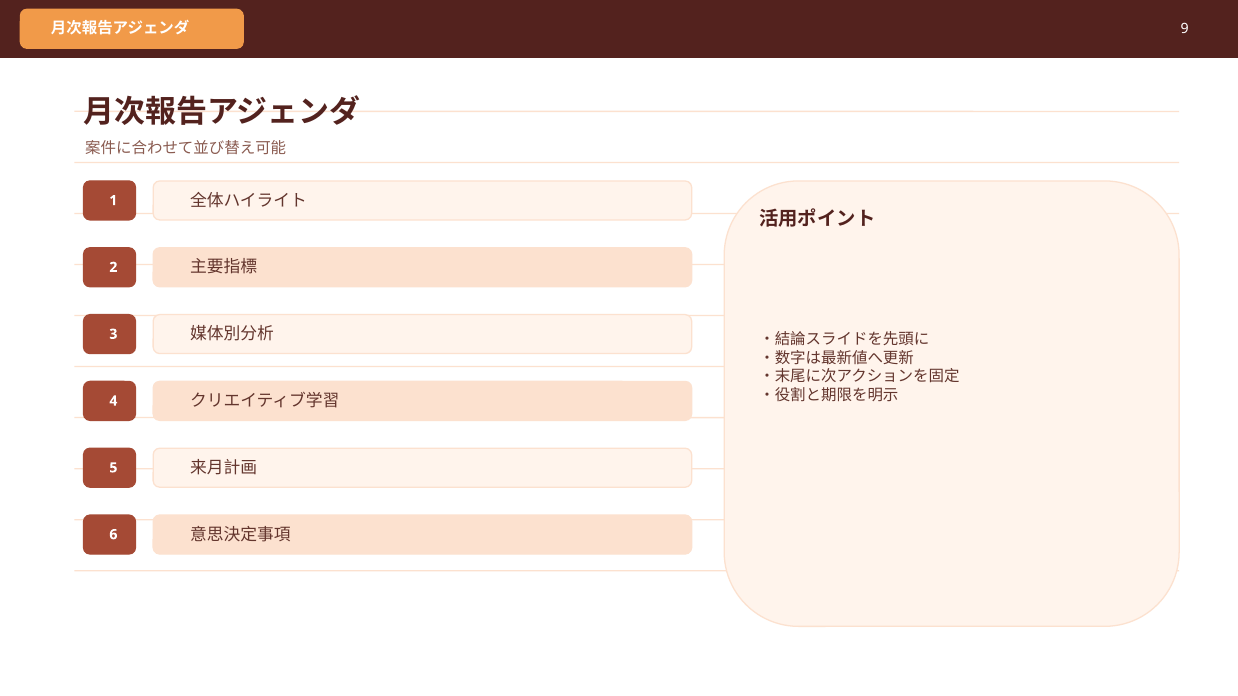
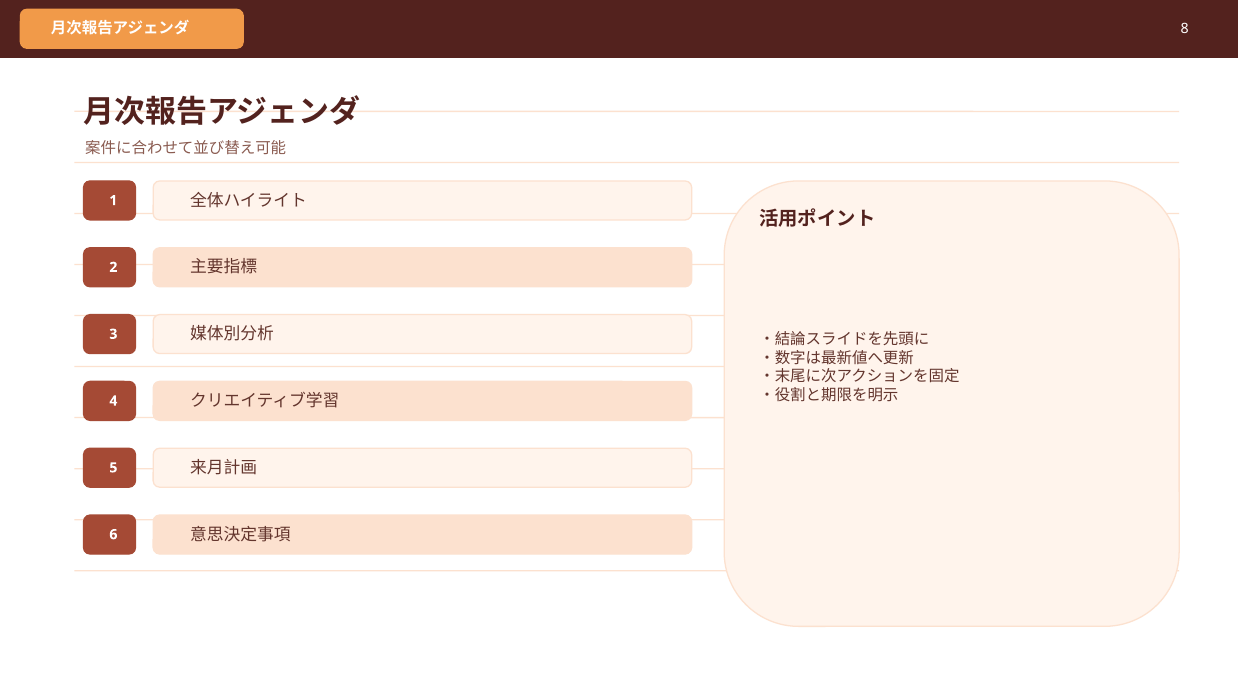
9: 9 -> 8
